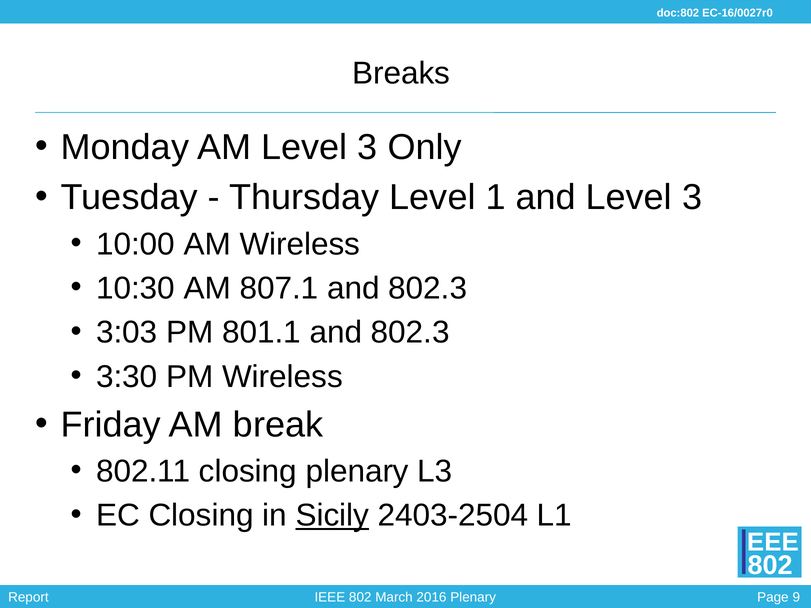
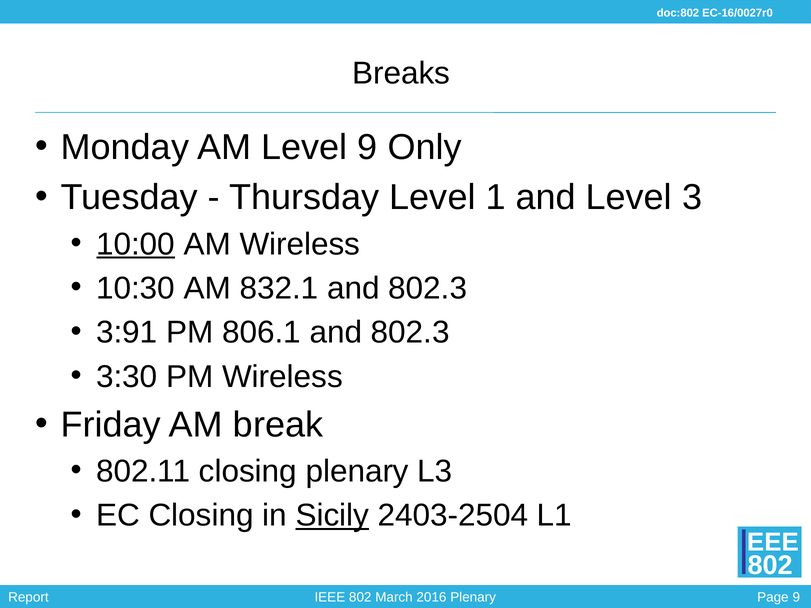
AM Level 3: 3 -> 9
10:00 underline: none -> present
807.1: 807.1 -> 832.1
3:03: 3:03 -> 3:91
801.1: 801.1 -> 806.1
